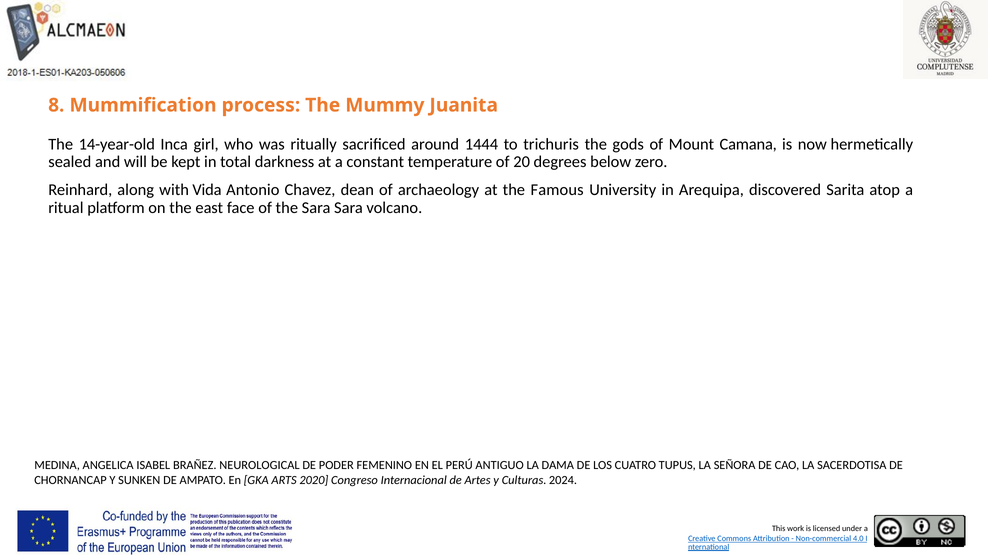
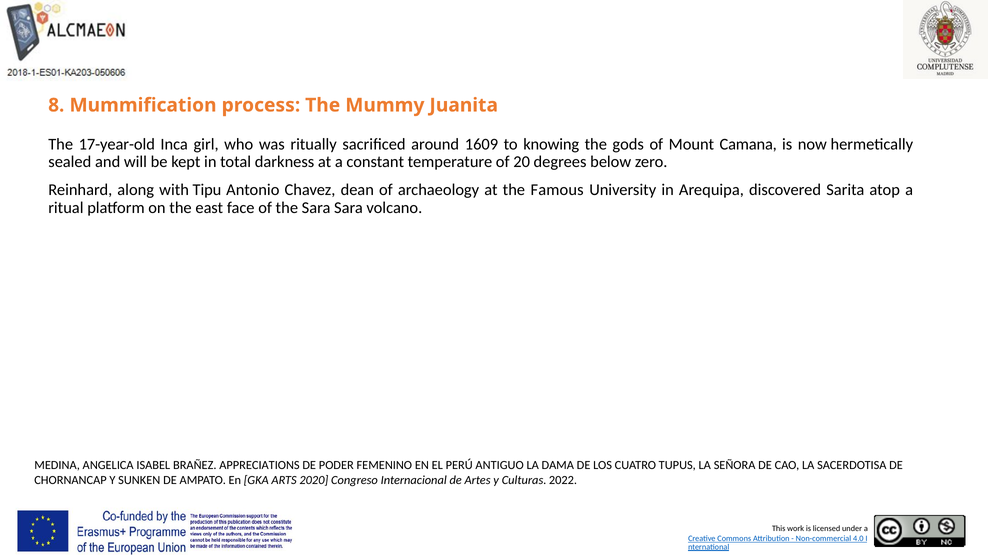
14-year-old: 14-year-old -> 17-year-old
1444: 1444 -> 1609
trichuris: trichuris -> knowing
Vida: Vida -> Tipu
NEUROLOGICAL: NEUROLOGICAL -> APPRECIATIONS
2024: 2024 -> 2022
